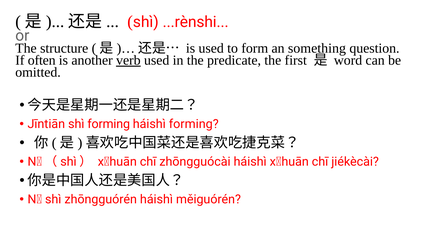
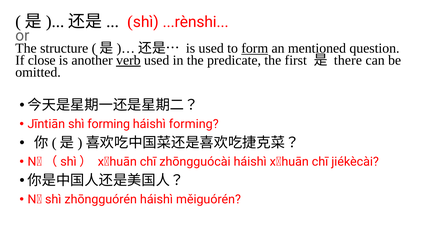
form underline: none -> present
something: something -> mentioned
often: often -> close
word: word -> there
